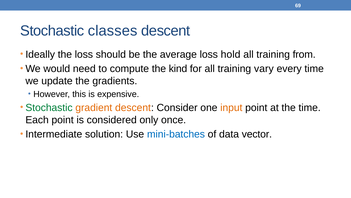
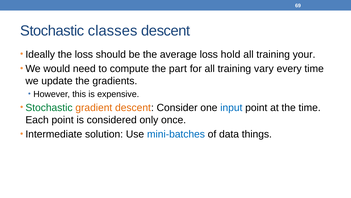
from: from -> your
kind: kind -> part
input colour: orange -> blue
vector: vector -> things
